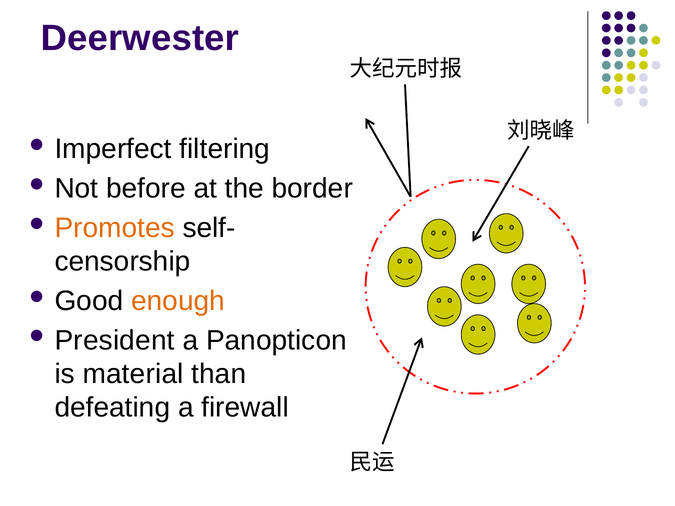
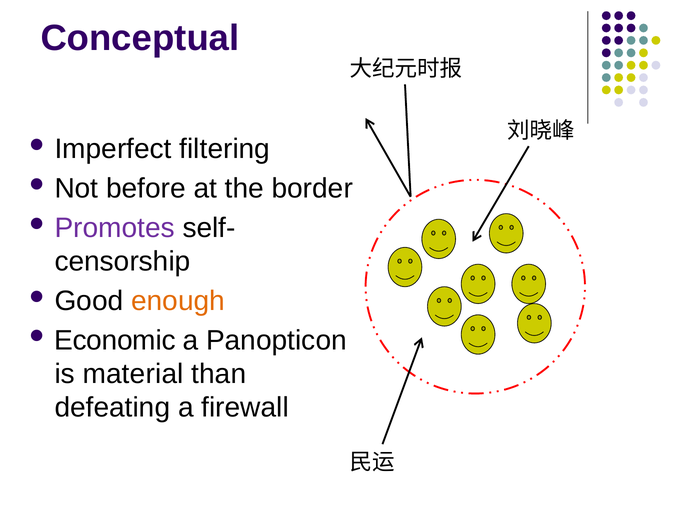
Deerwester: Deerwester -> Conceptual
Promotes colour: orange -> purple
President: President -> Economic
